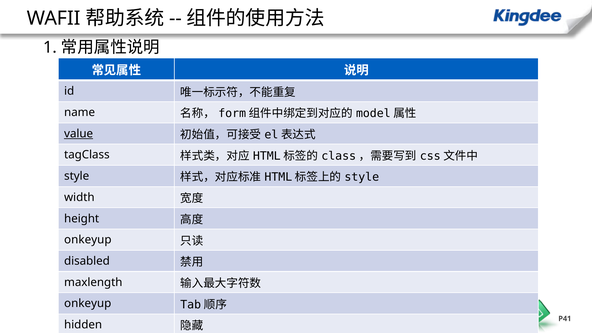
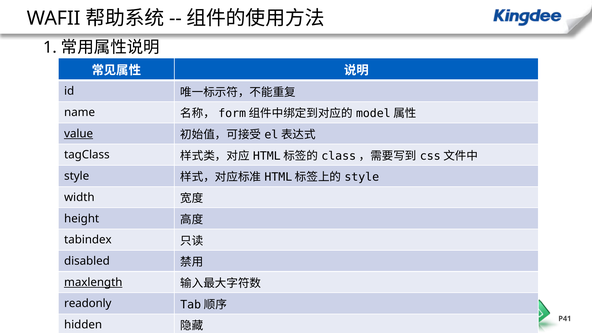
onkeyup at (88, 240): onkeyup -> tabindex
maxlength underline: none -> present
onkeyup at (88, 303): onkeyup -> readonly
